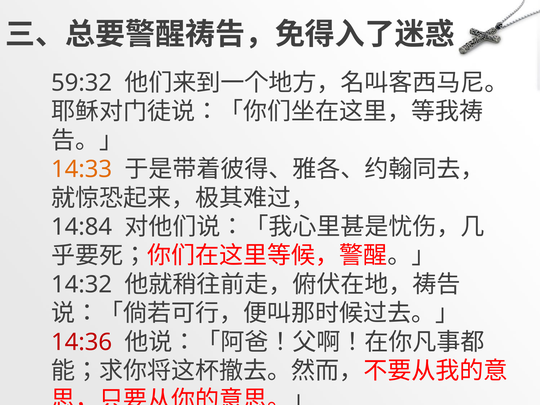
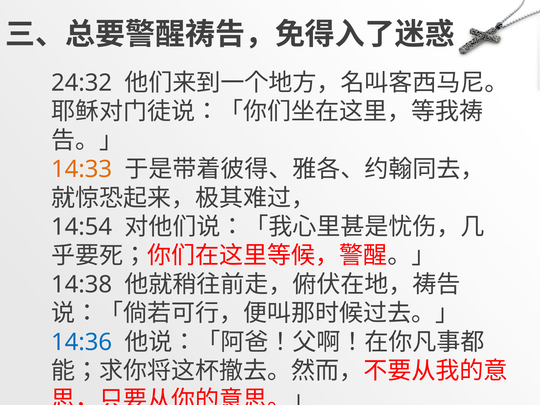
59:32: 59:32 -> 24:32
14:84: 14:84 -> 14:54
14:32: 14:32 -> 14:38
14:36 colour: red -> blue
